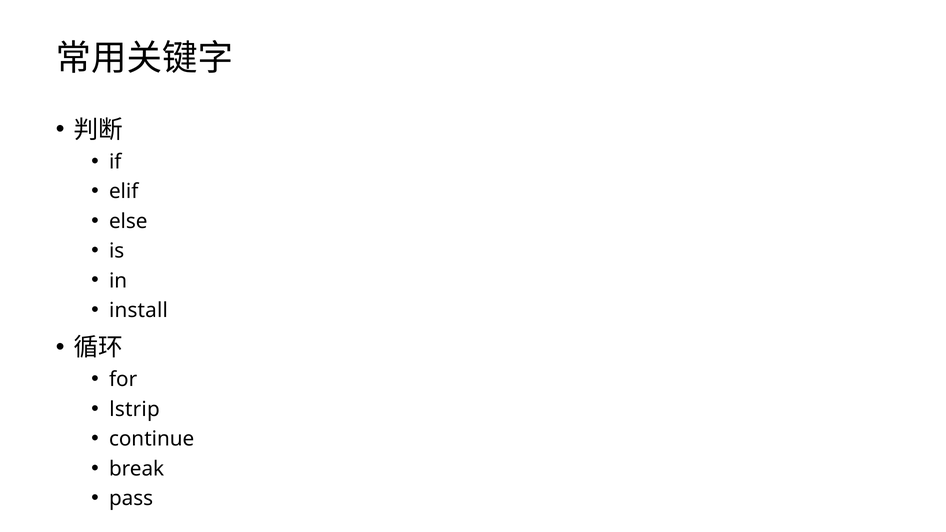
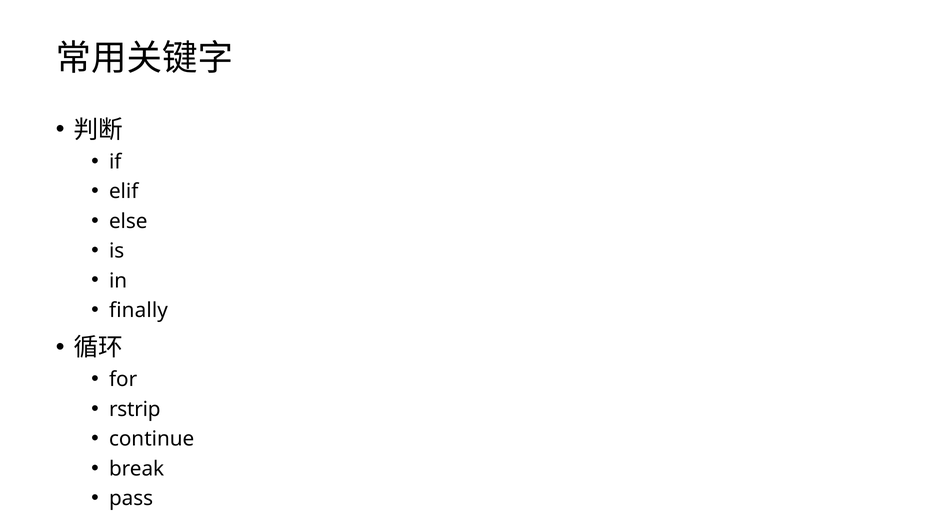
install: install -> finally
lstrip: lstrip -> rstrip
